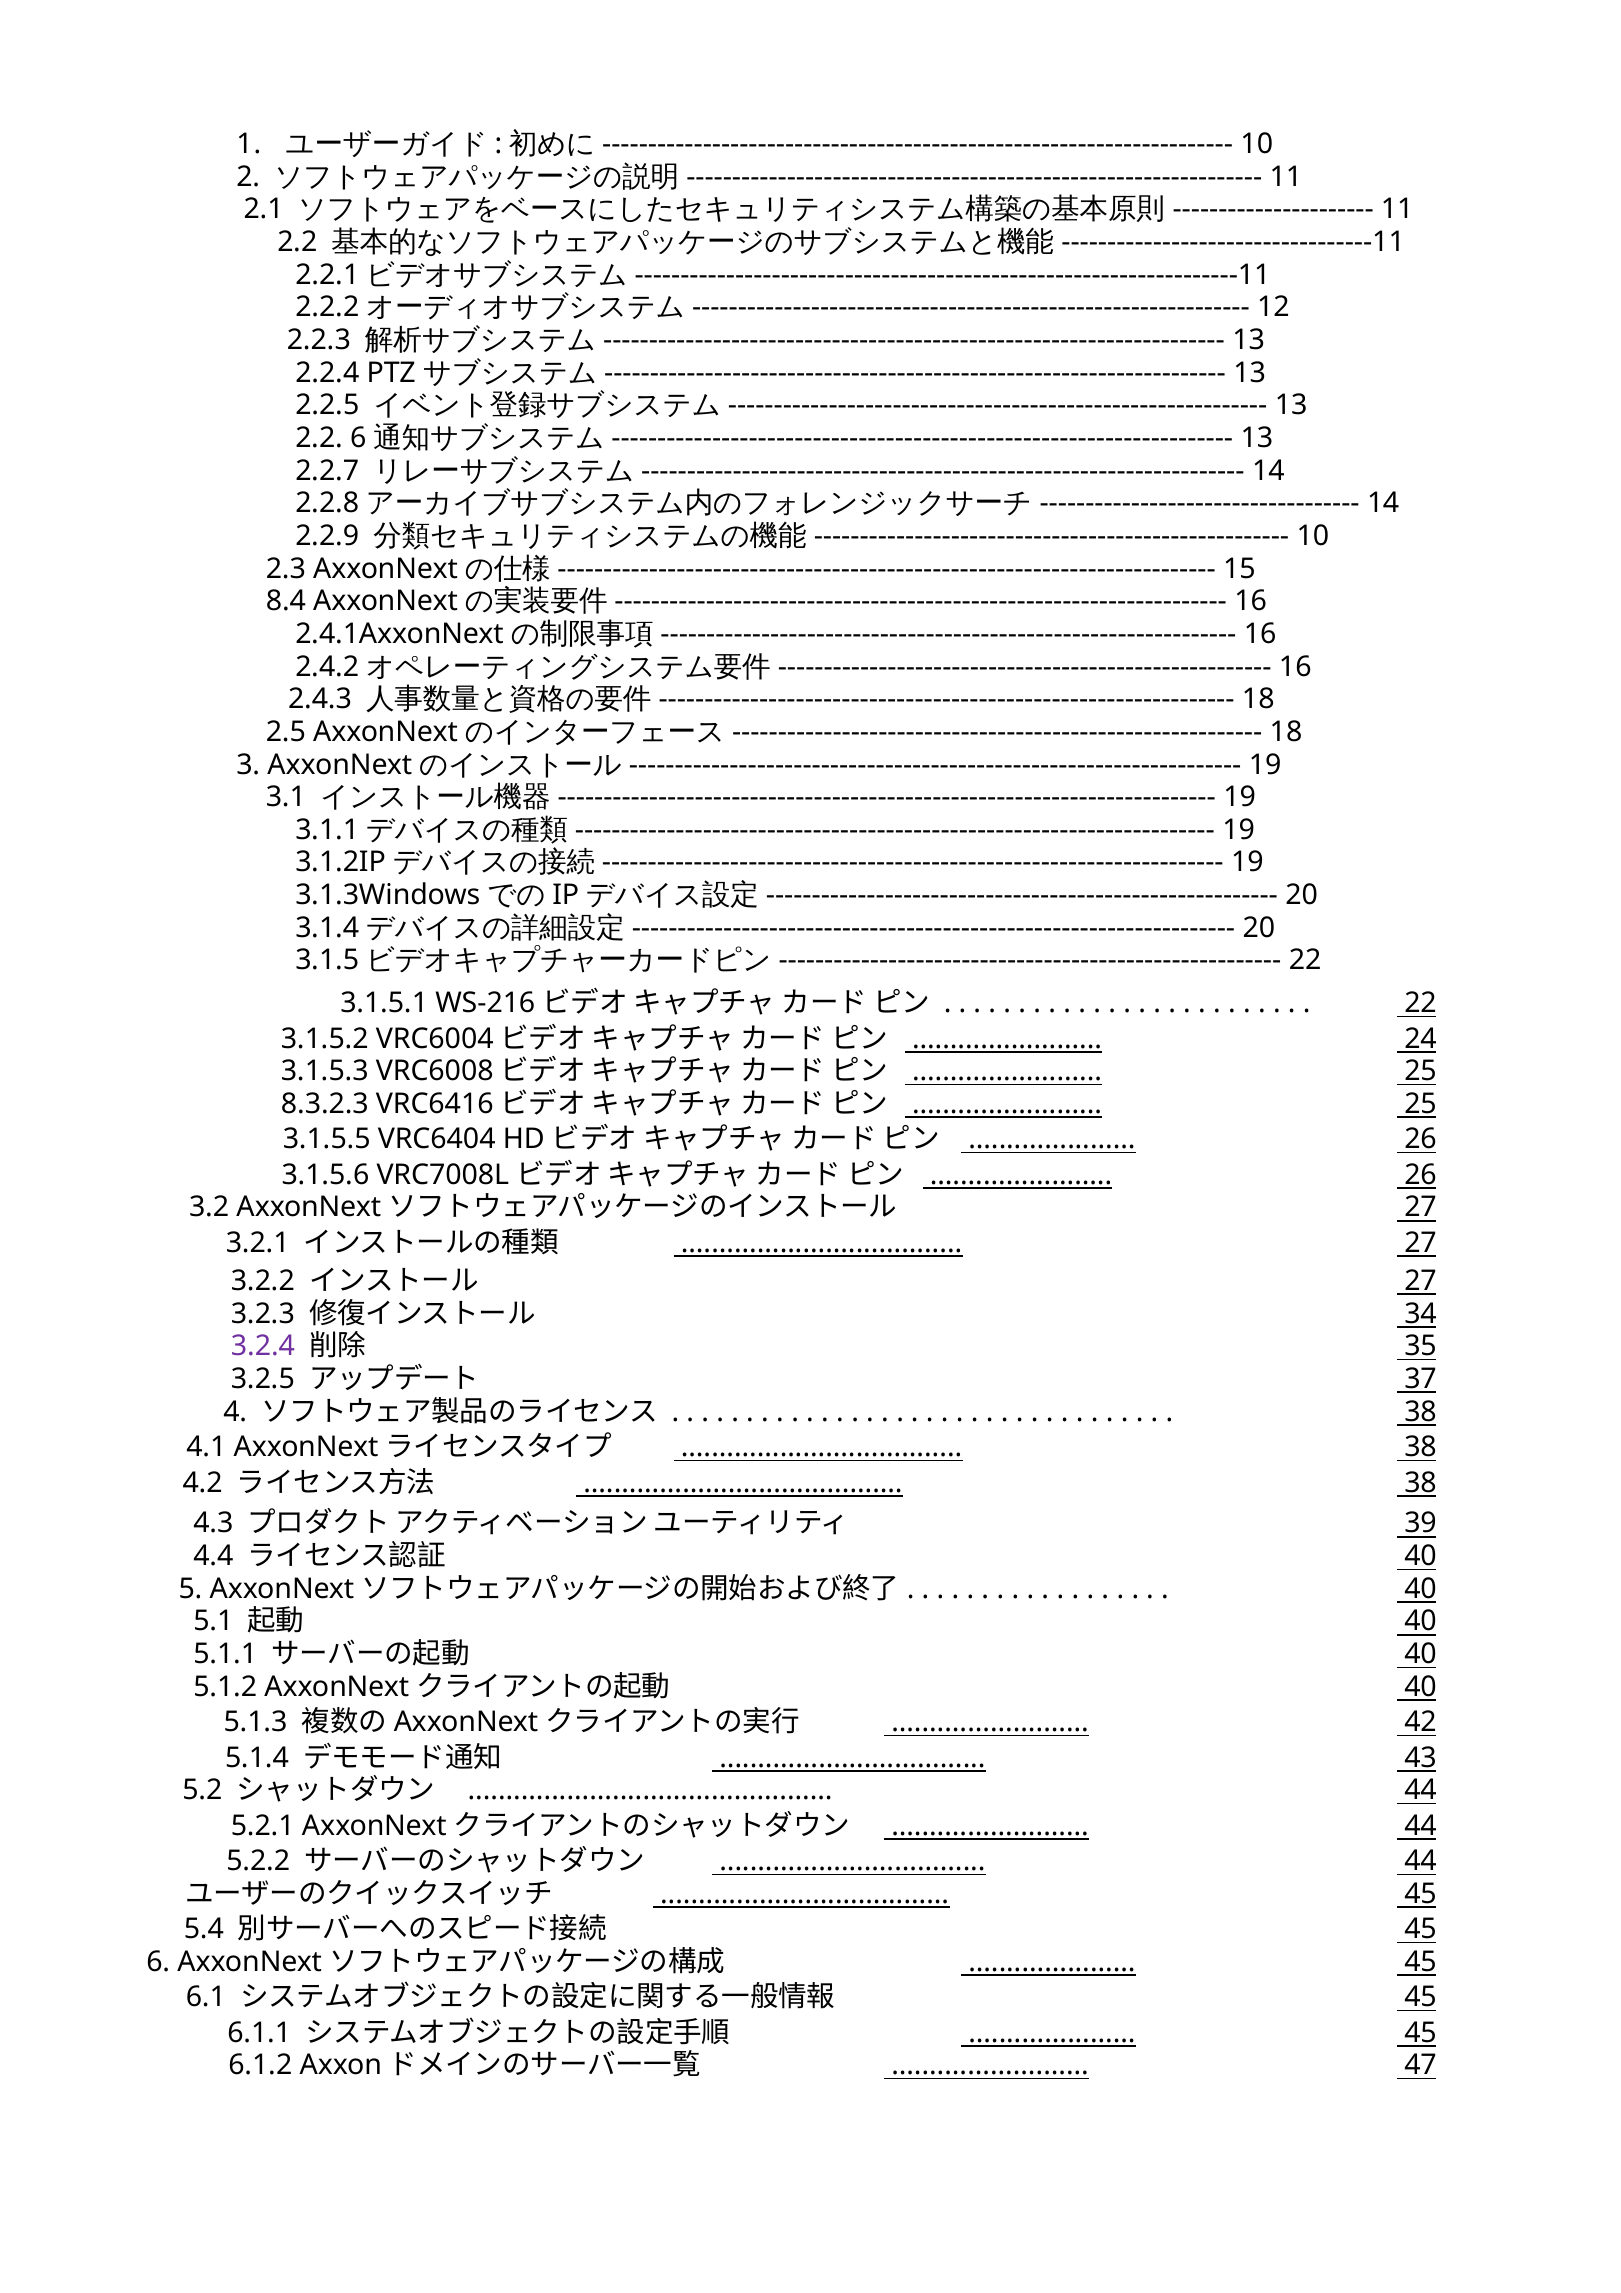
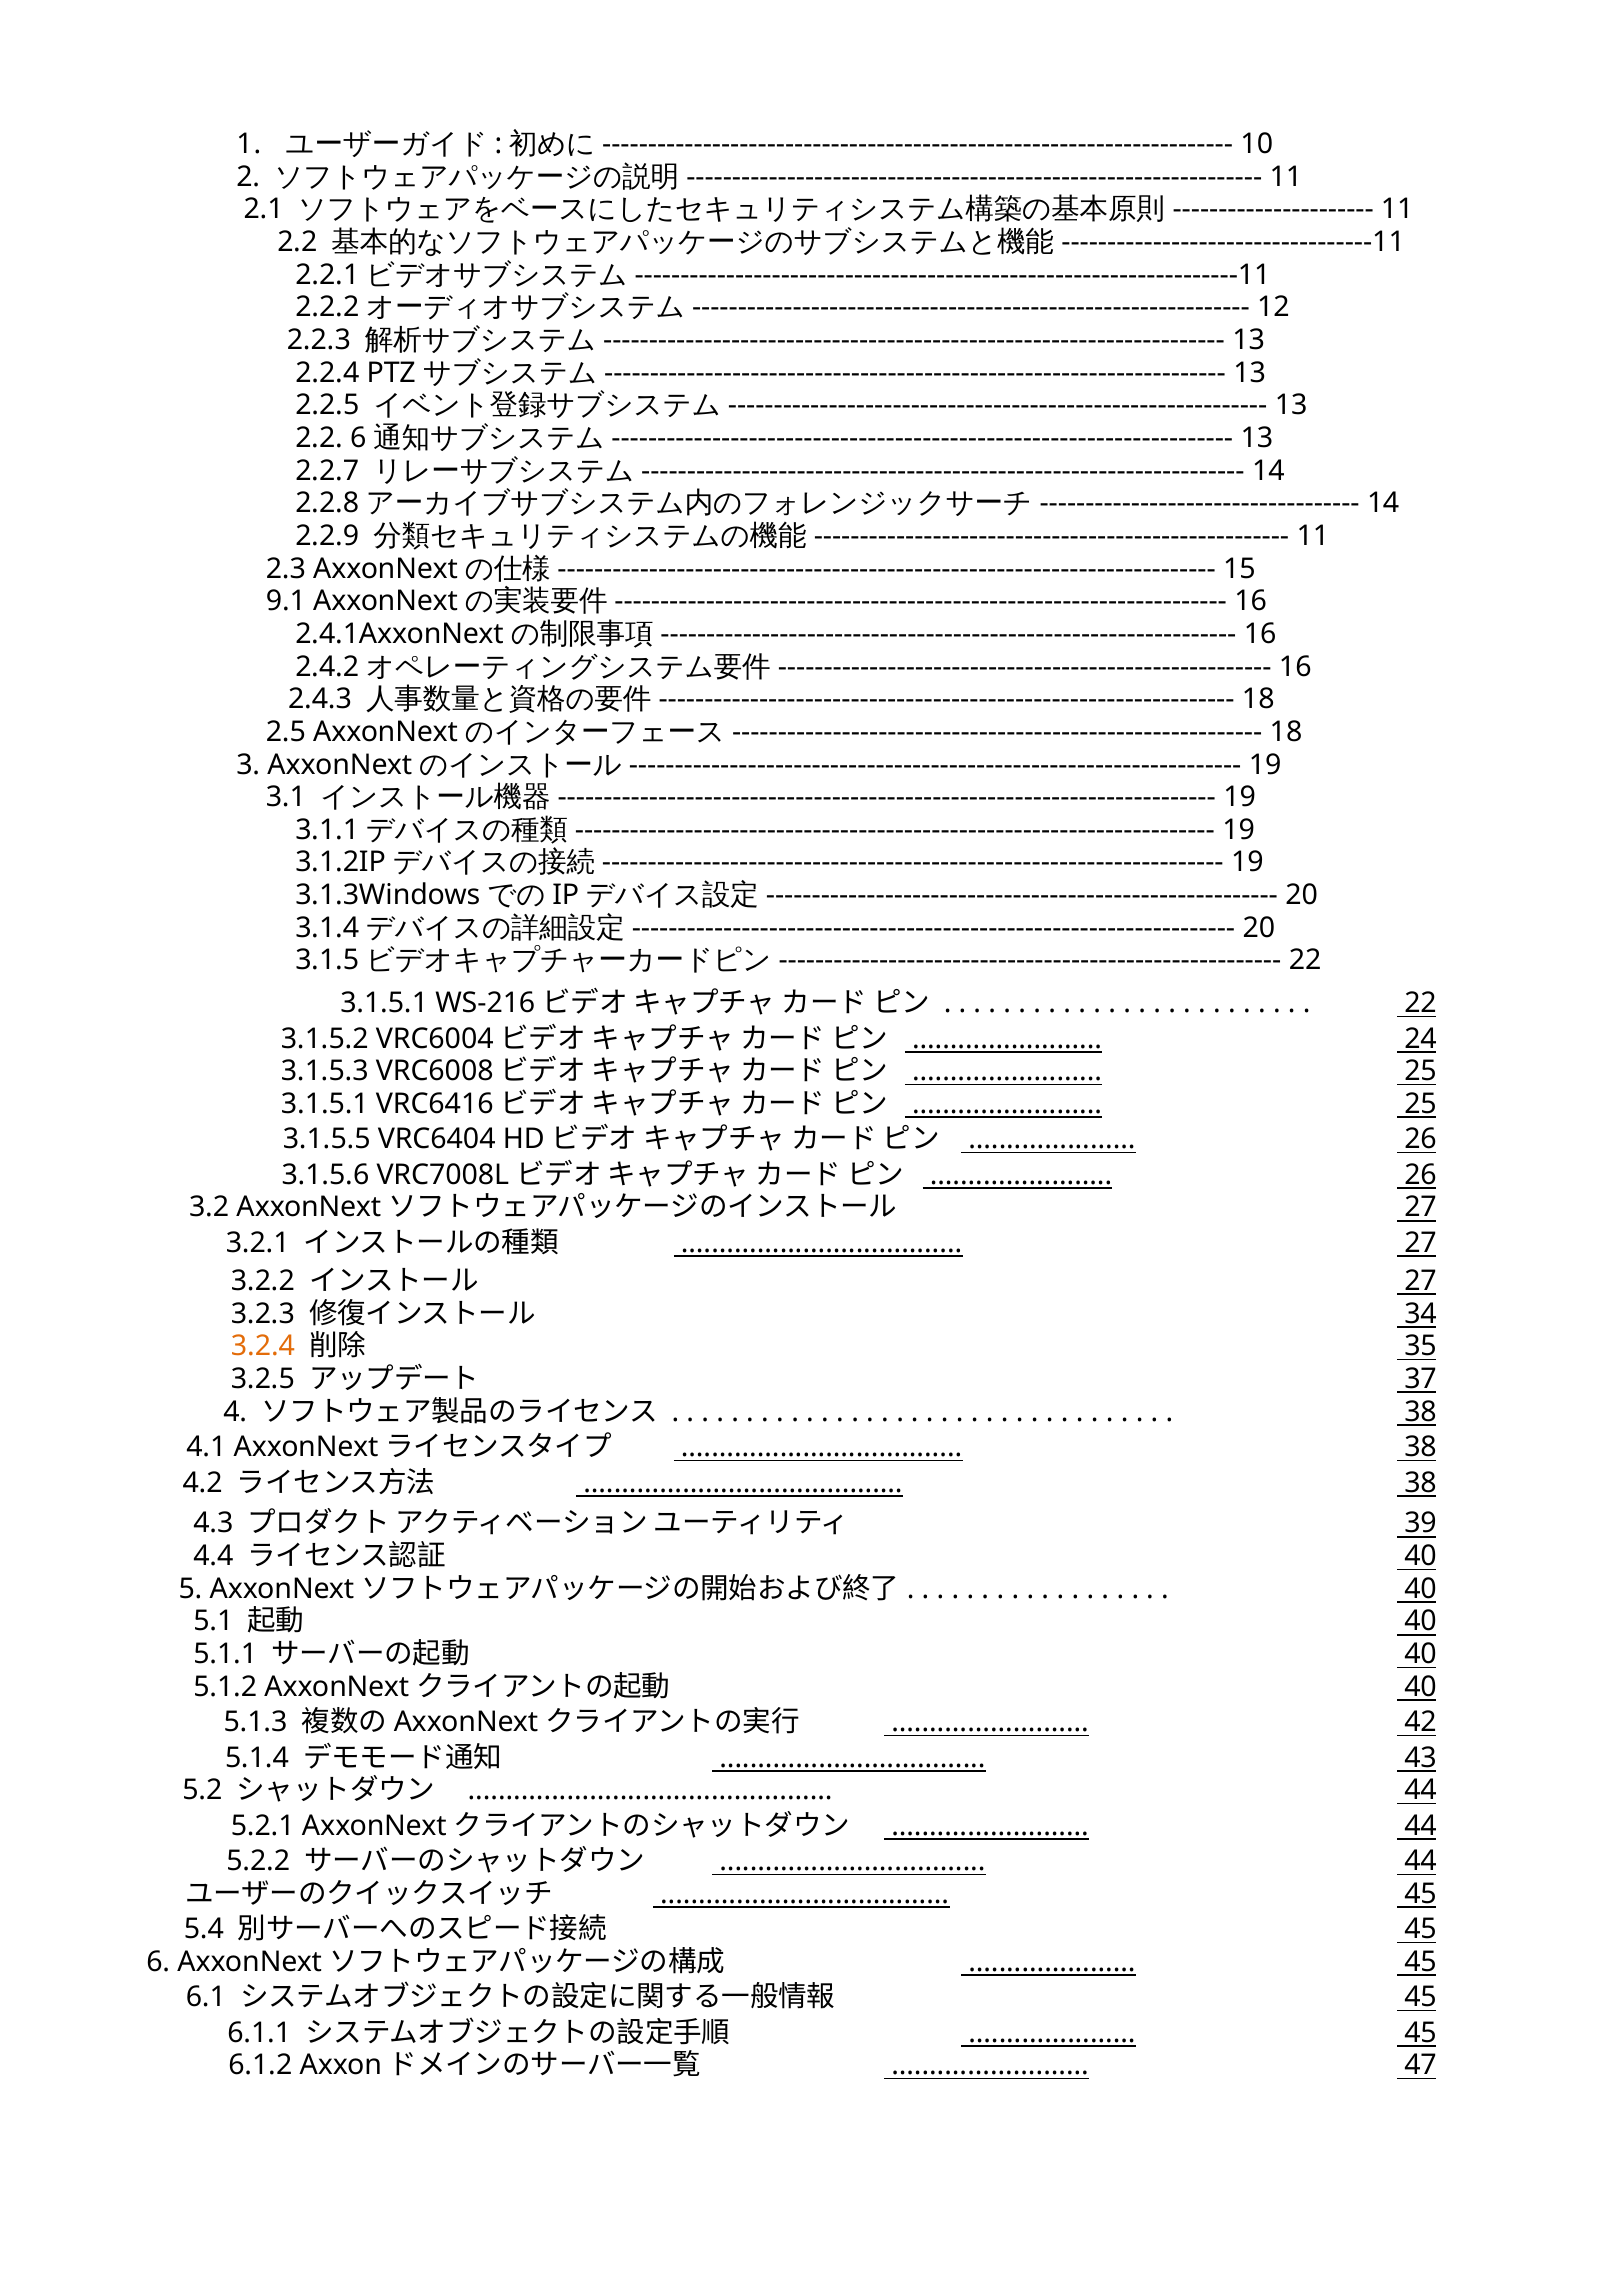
10 at (1313, 536): 10 -> 11
8.4: 8.4 -> 9.1
8.3.2.3 at (325, 1104): 8.3.2.3 -> 3.1.5.1
3.2.4 colour: purple -> orange
